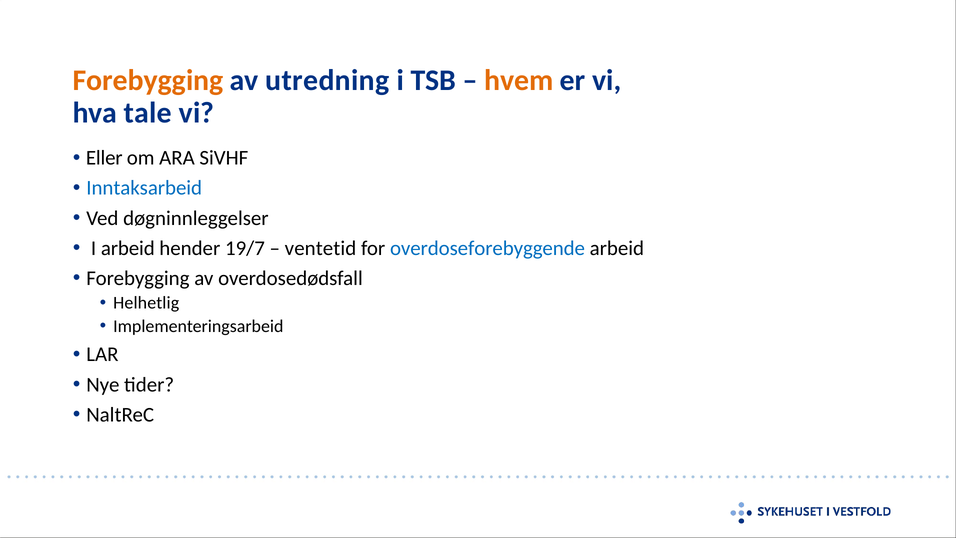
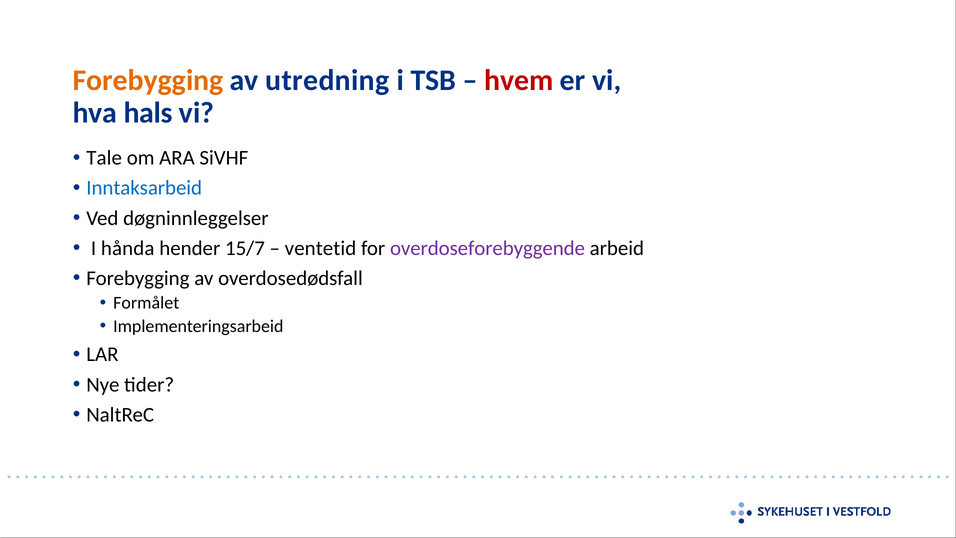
hvem colour: orange -> red
tale: tale -> hals
Eller: Eller -> Tale
I arbeid: arbeid -> hånda
19/7: 19/7 -> 15/7
overdoseforebyggende colour: blue -> purple
Helhetlig: Helhetlig -> Formålet
